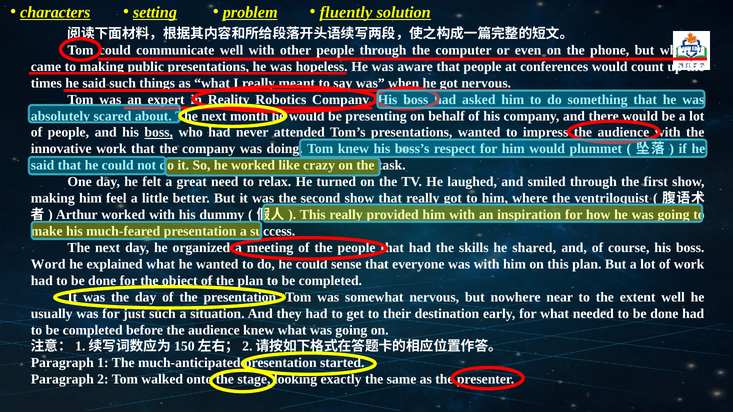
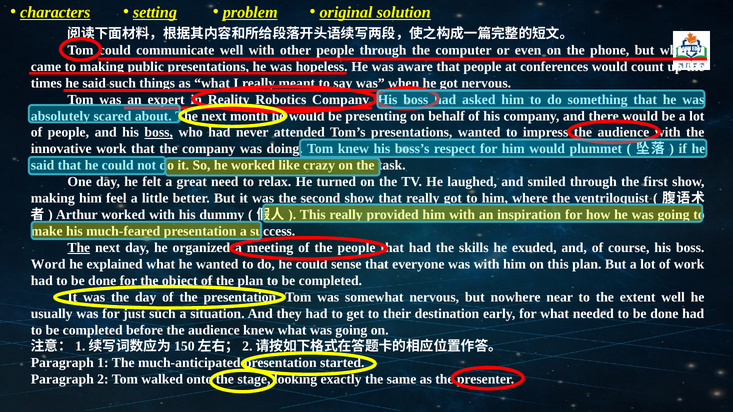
fluently: fluently -> original
The at (79, 248) underline: none -> present
shared: shared -> exuded
